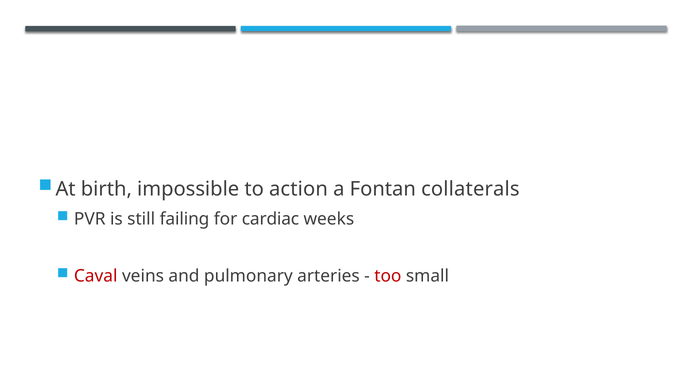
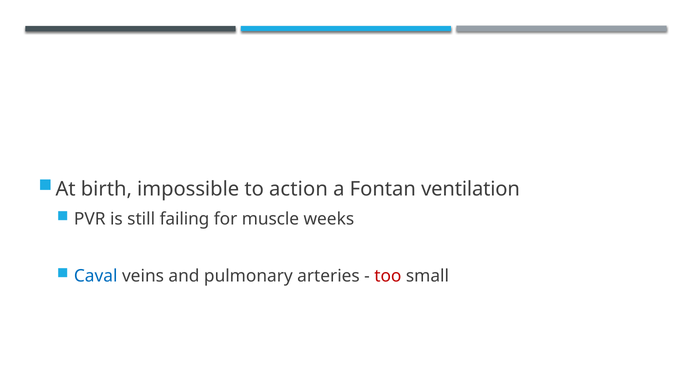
collaterals: collaterals -> ventilation
cardiac: cardiac -> muscle
Caval colour: red -> blue
